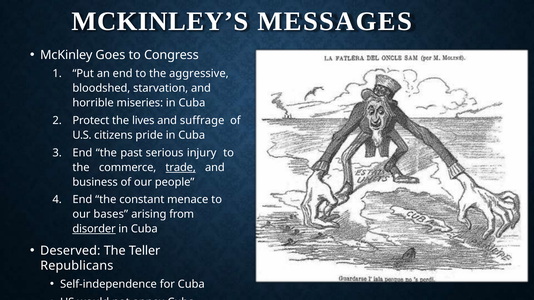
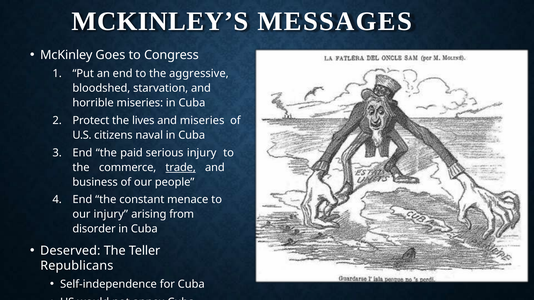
and suffrage: suffrage -> miseries
pride: pride -> naval
past: past -> paid
our bases: bases -> injury
disorder underline: present -> none
